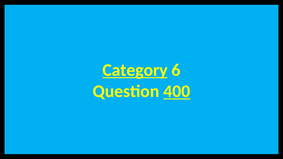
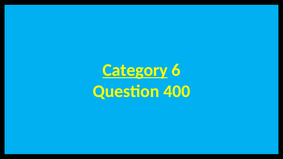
400 at (177, 91) underline: present -> none
